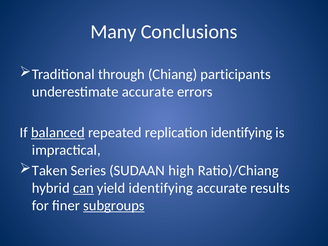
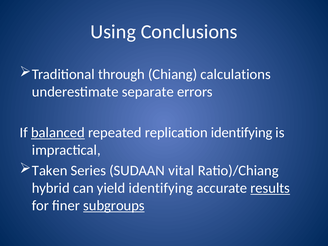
Many: Many -> Using
participants: participants -> calculations
underestimate accurate: accurate -> separate
high: high -> vital
can underline: present -> none
results underline: none -> present
